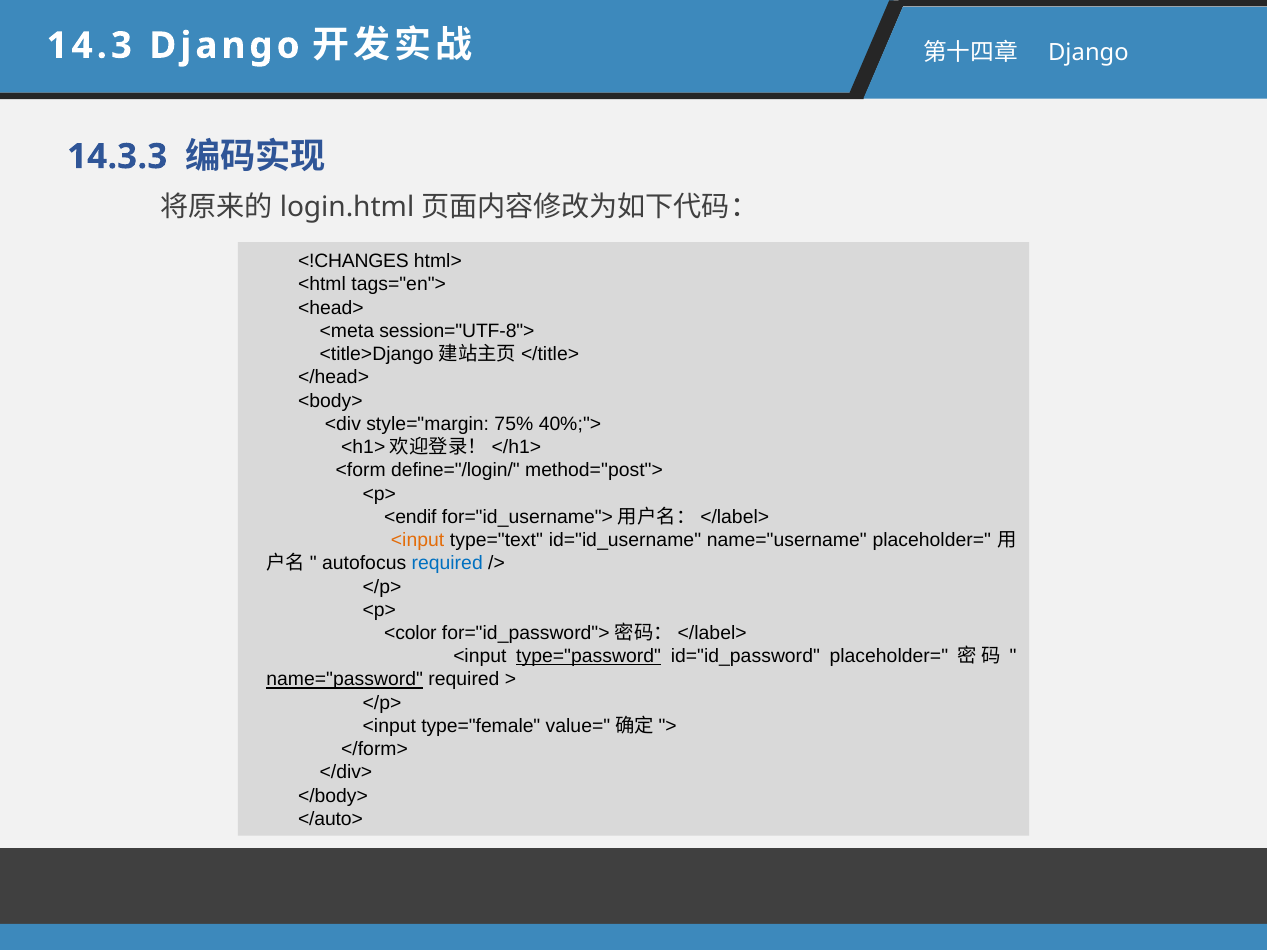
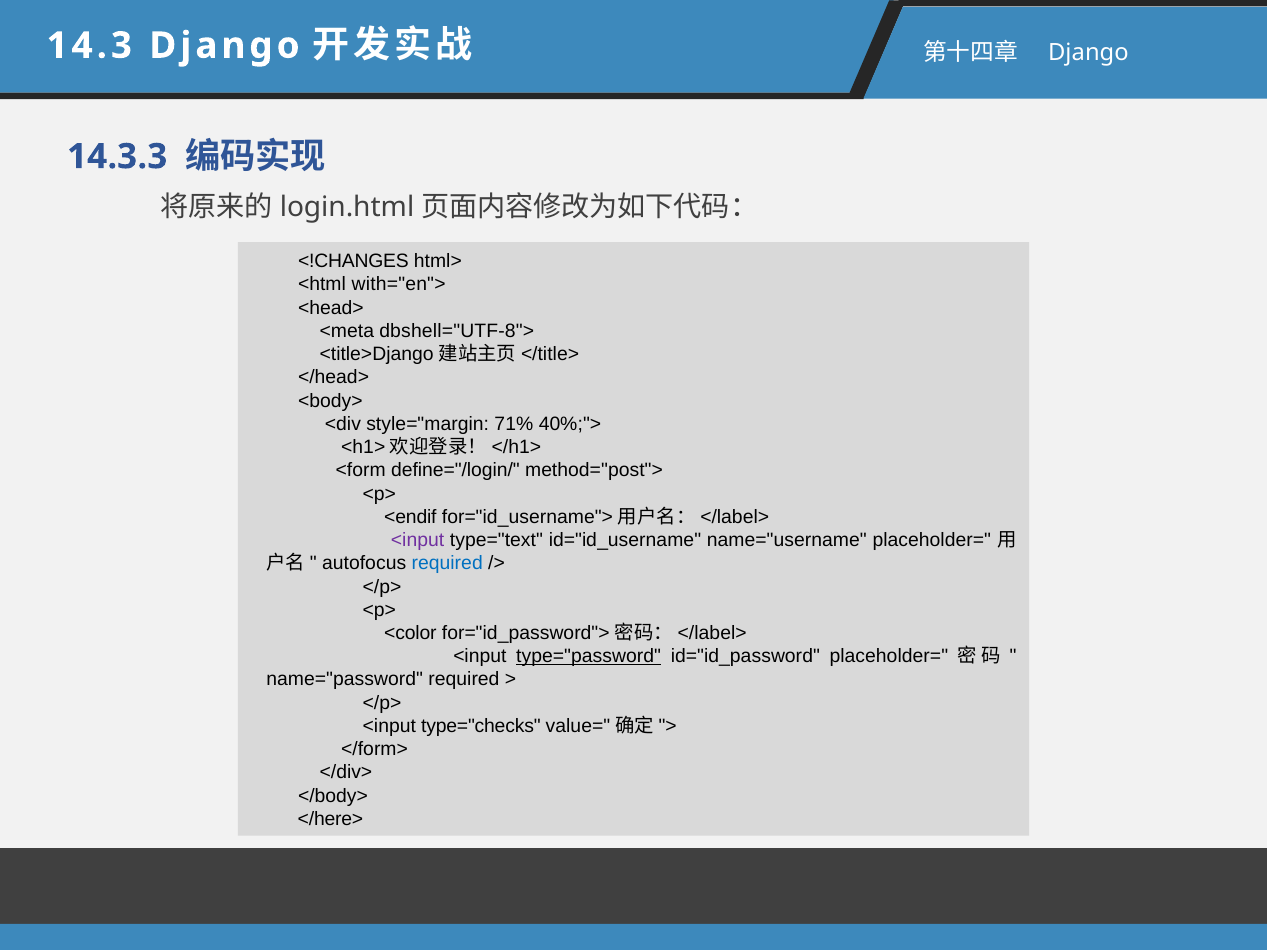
tags="en">: tags="en"> -> with="en">
session="UTF-8">: session="UTF-8"> -> dbshell="UTF-8">
75%: 75% -> 71%
<input at (418, 540) colour: orange -> purple
name="password underline: present -> none
type="female: type="female -> type="checks
</auto>: </auto> -> </here>
